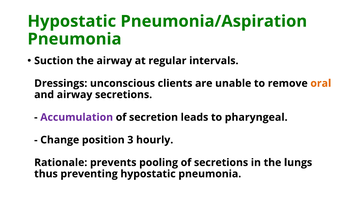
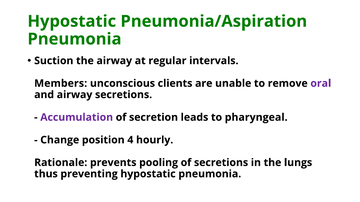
Dressings: Dressings -> Members
oral colour: orange -> purple
3: 3 -> 4
